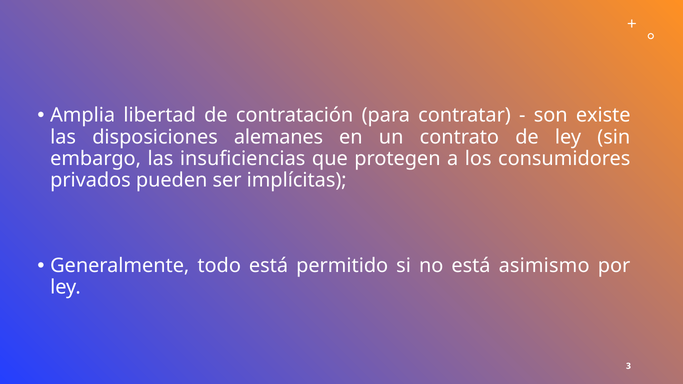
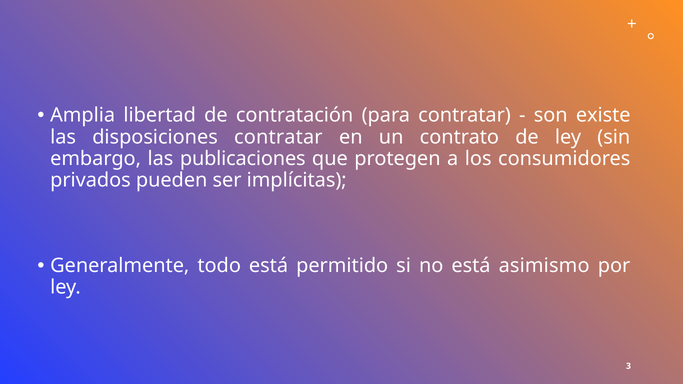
disposiciones alemanes: alemanes -> contratar
insuficiencias: insuficiencias -> publicaciones
